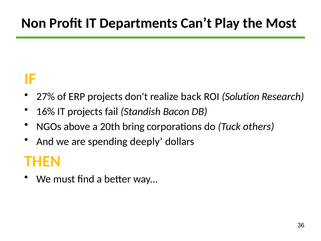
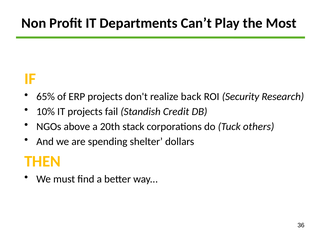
27%: 27% -> 65%
Solution: Solution -> Security
16%: 16% -> 10%
Bacon: Bacon -> Credit
bring: bring -> stack
deeply: deeply -> shelter
